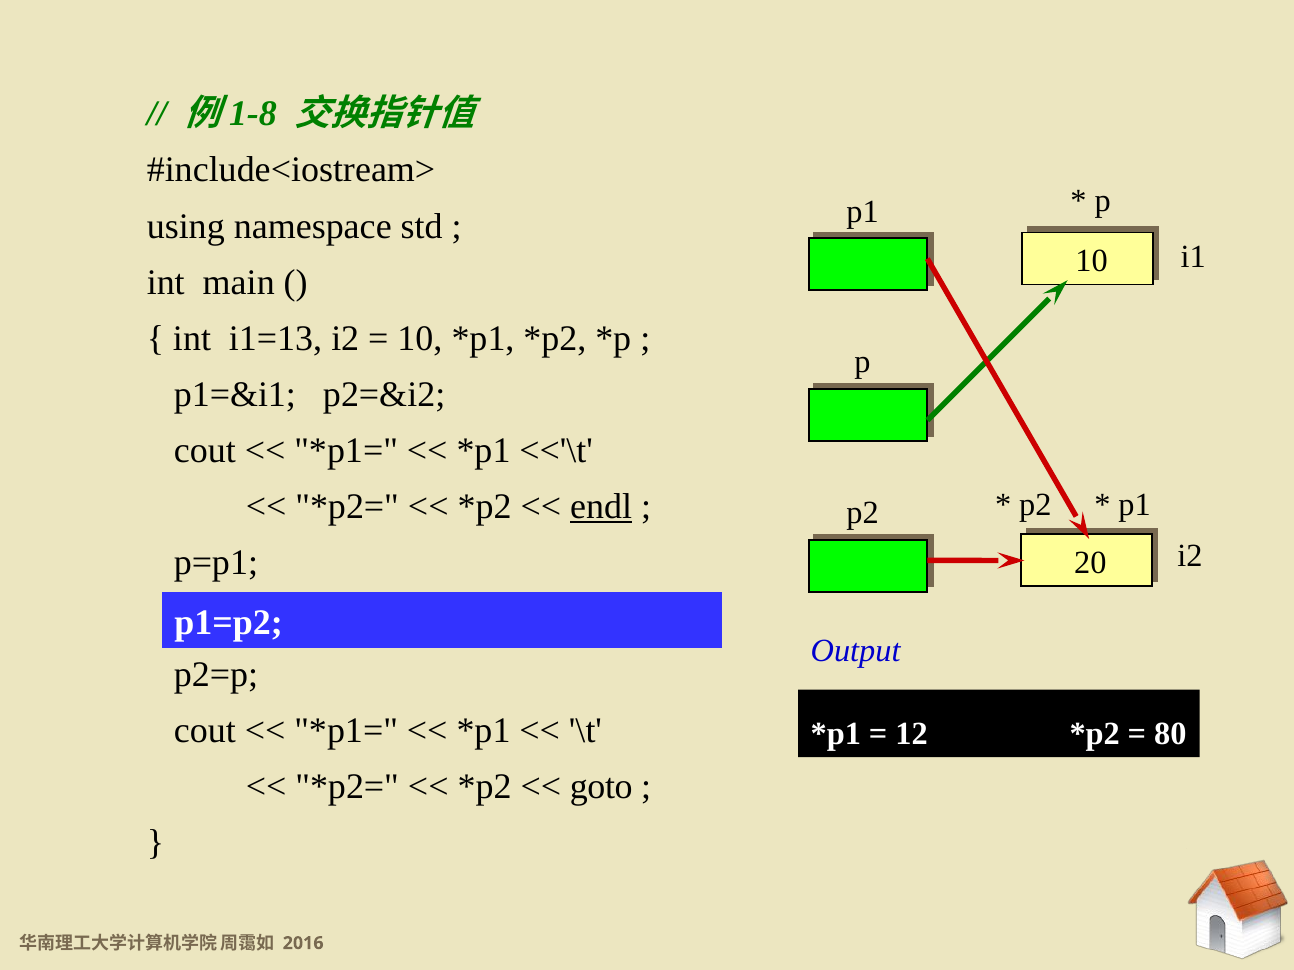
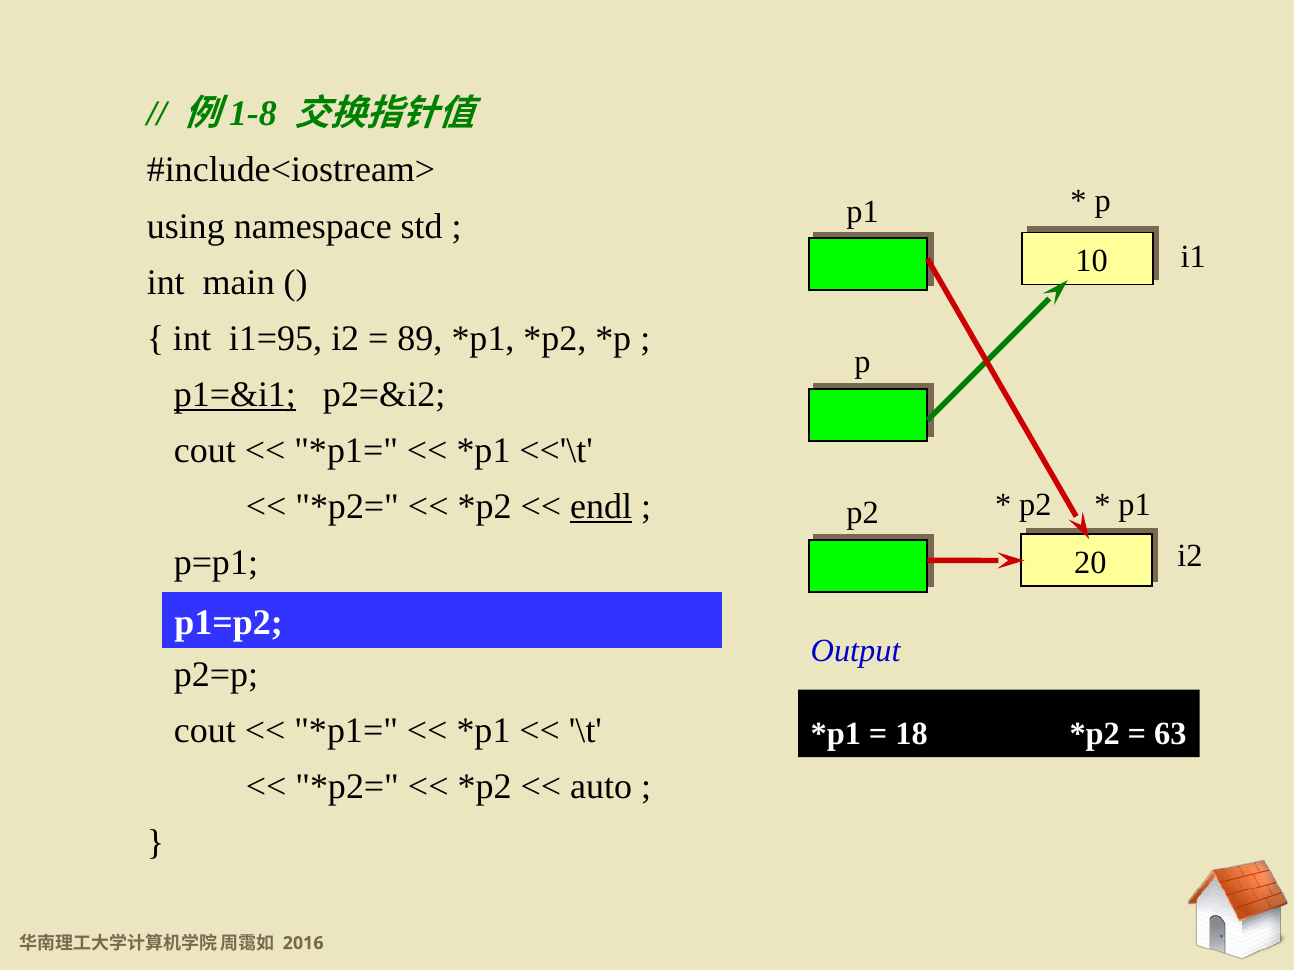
i1=13: i1=13 -> i1=95
10 at (420, 338): 10 -> 89
p1=&i1 underline: none -> present
12: 12 -> 18
80: 80 -> 63
goto: goto -> auto
